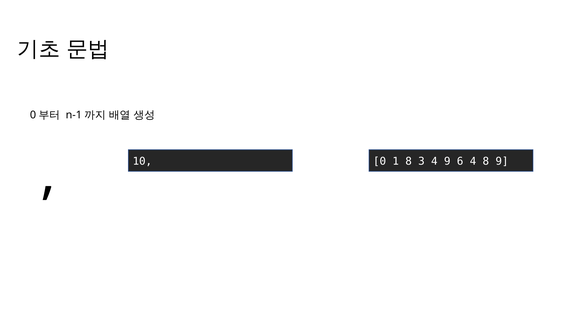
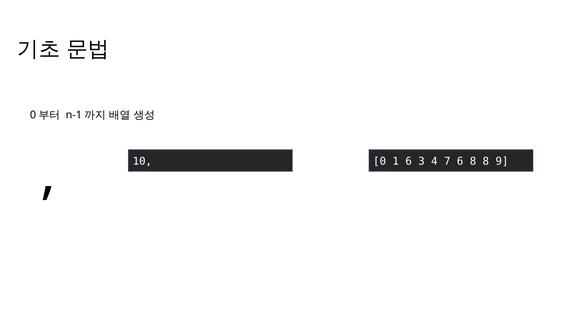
1 8: 8 -> 6
4 9: 9 -> 7
6 4: 4 -> 8
